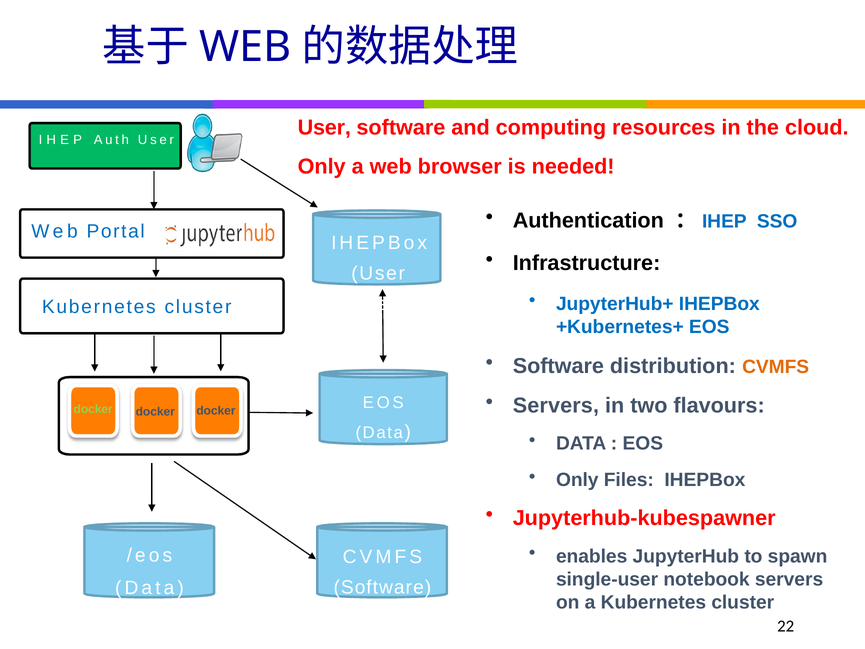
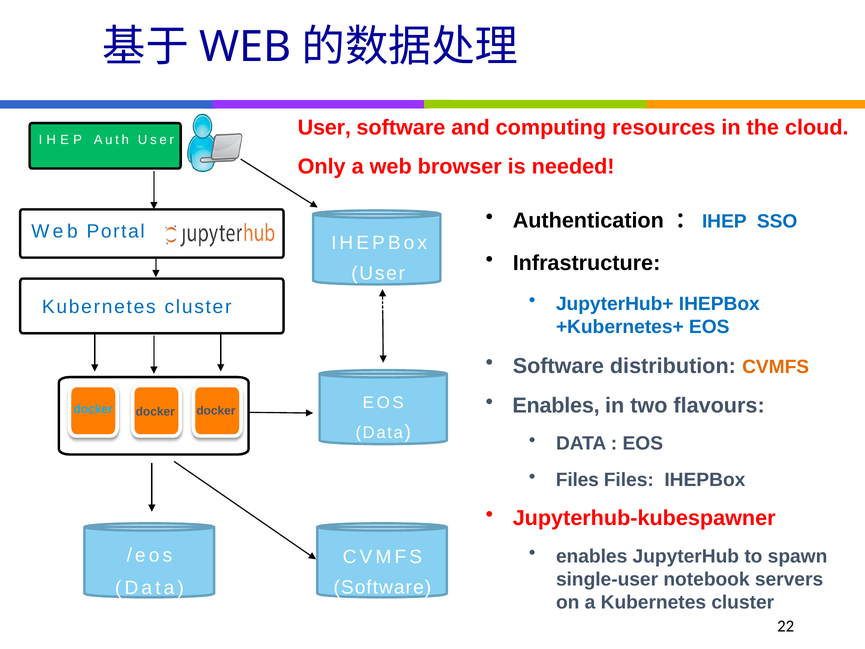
Servers at (556, 406): Servers -> Enables
docker at (93, 409) colour: light green -> light blue
Only at (577, 480): Only -> Files
